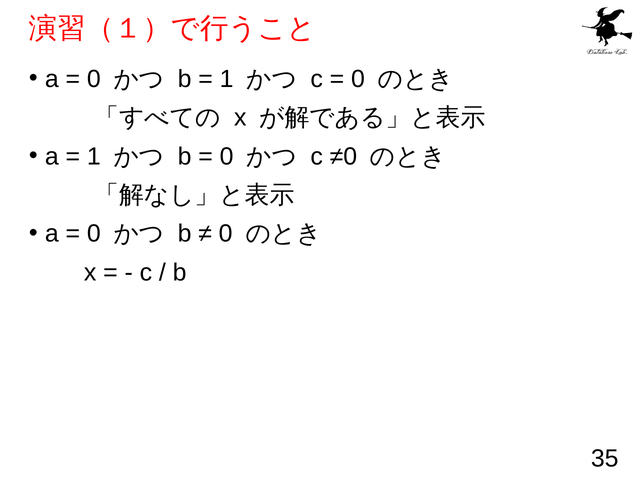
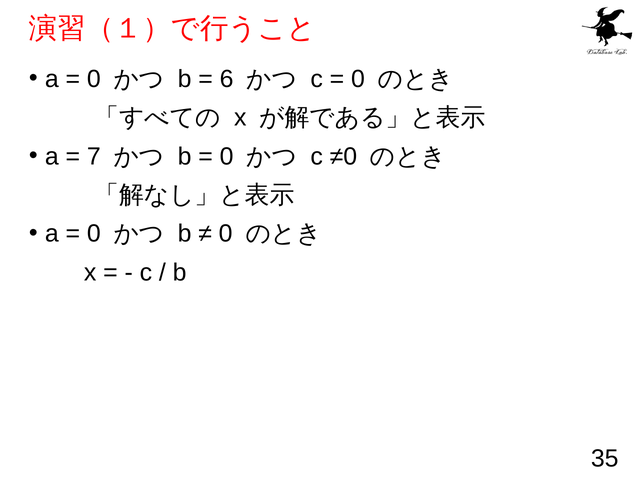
1 at (227, 79): 1 -> 6
1 at (94, 156): 1 -> 7
